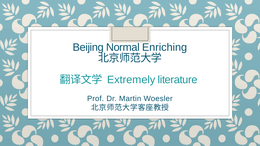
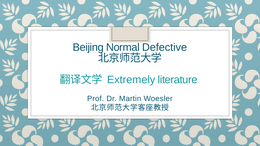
Enriching: Enriching -> Defective
